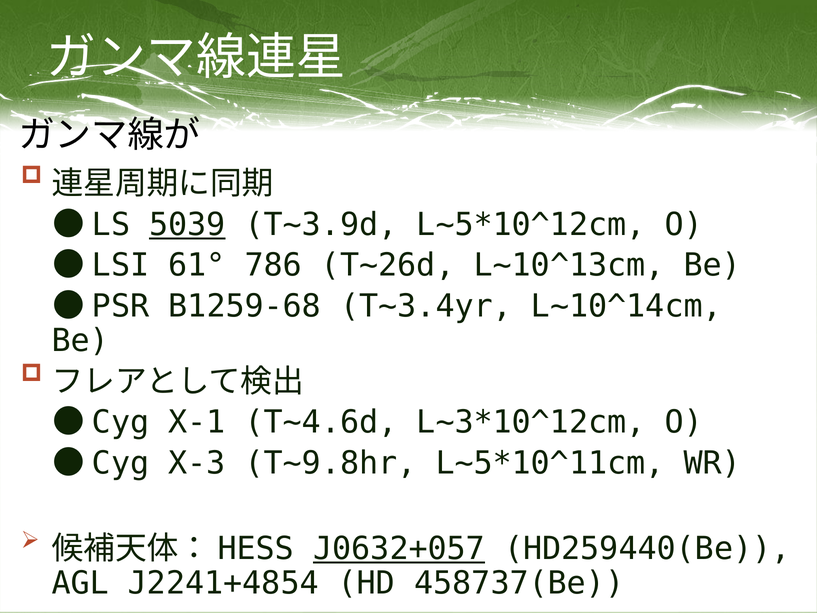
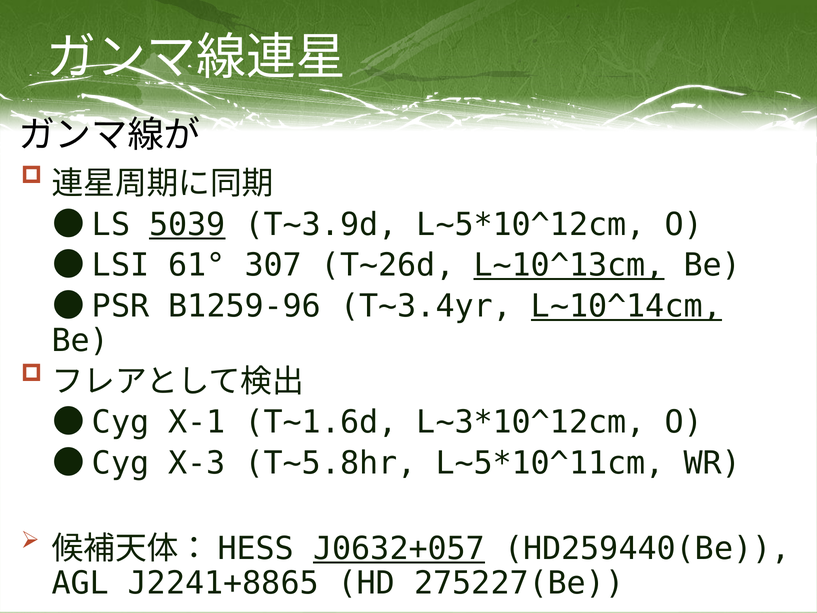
786: 786 -> 307
L~10^13cm underline: none -> present
B1259-68: B1259-68 -> B1259-96
L~10^14cm underline: none -> present
T~4.6d: T~4.6d -> T~1.6d
T~9.8hr: T~9.8hr -> T~5.8hr
J2241+4854: J2241+4854 -> J2241+8865
458737(Be: 458737(Be -> 275227(Be
